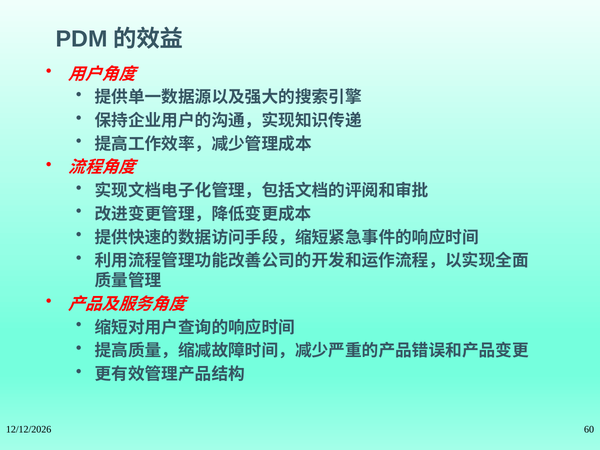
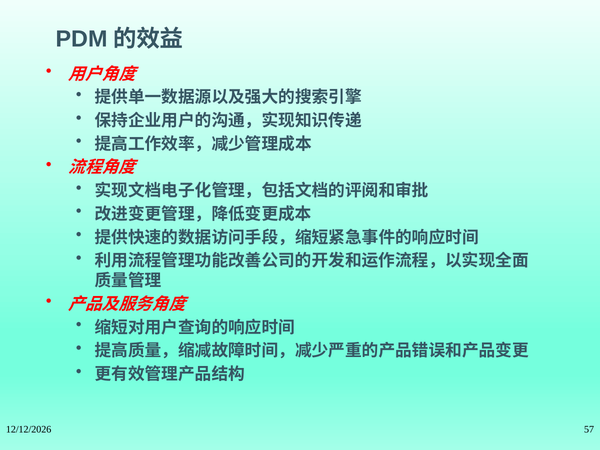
60: 60 -> 57
